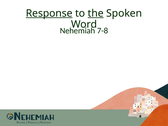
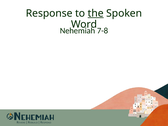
Response underline: present -> none
